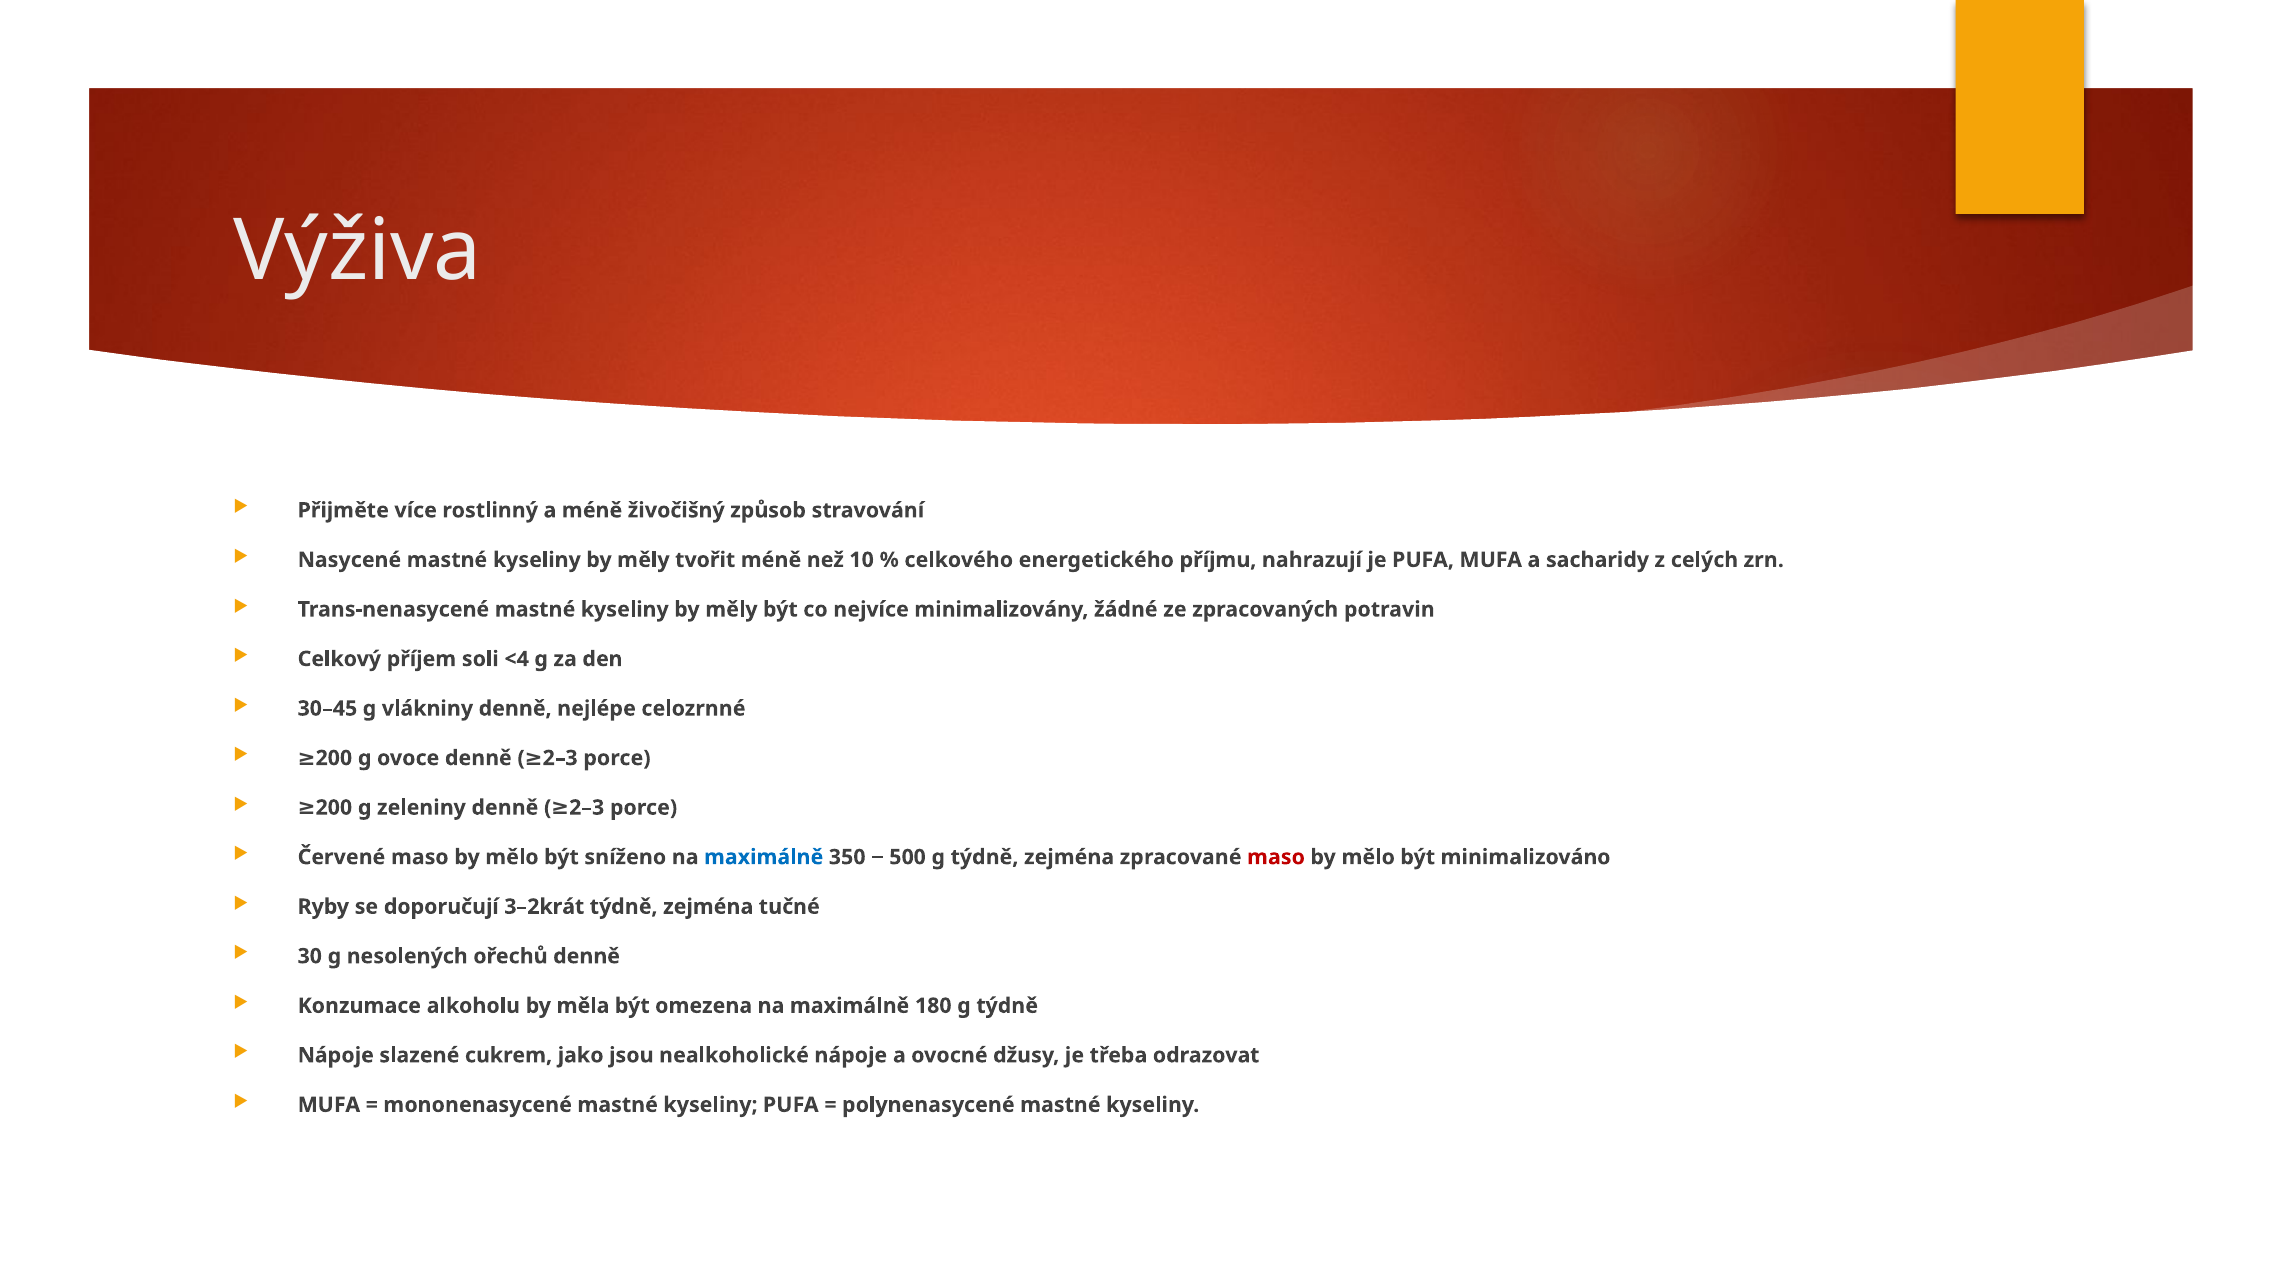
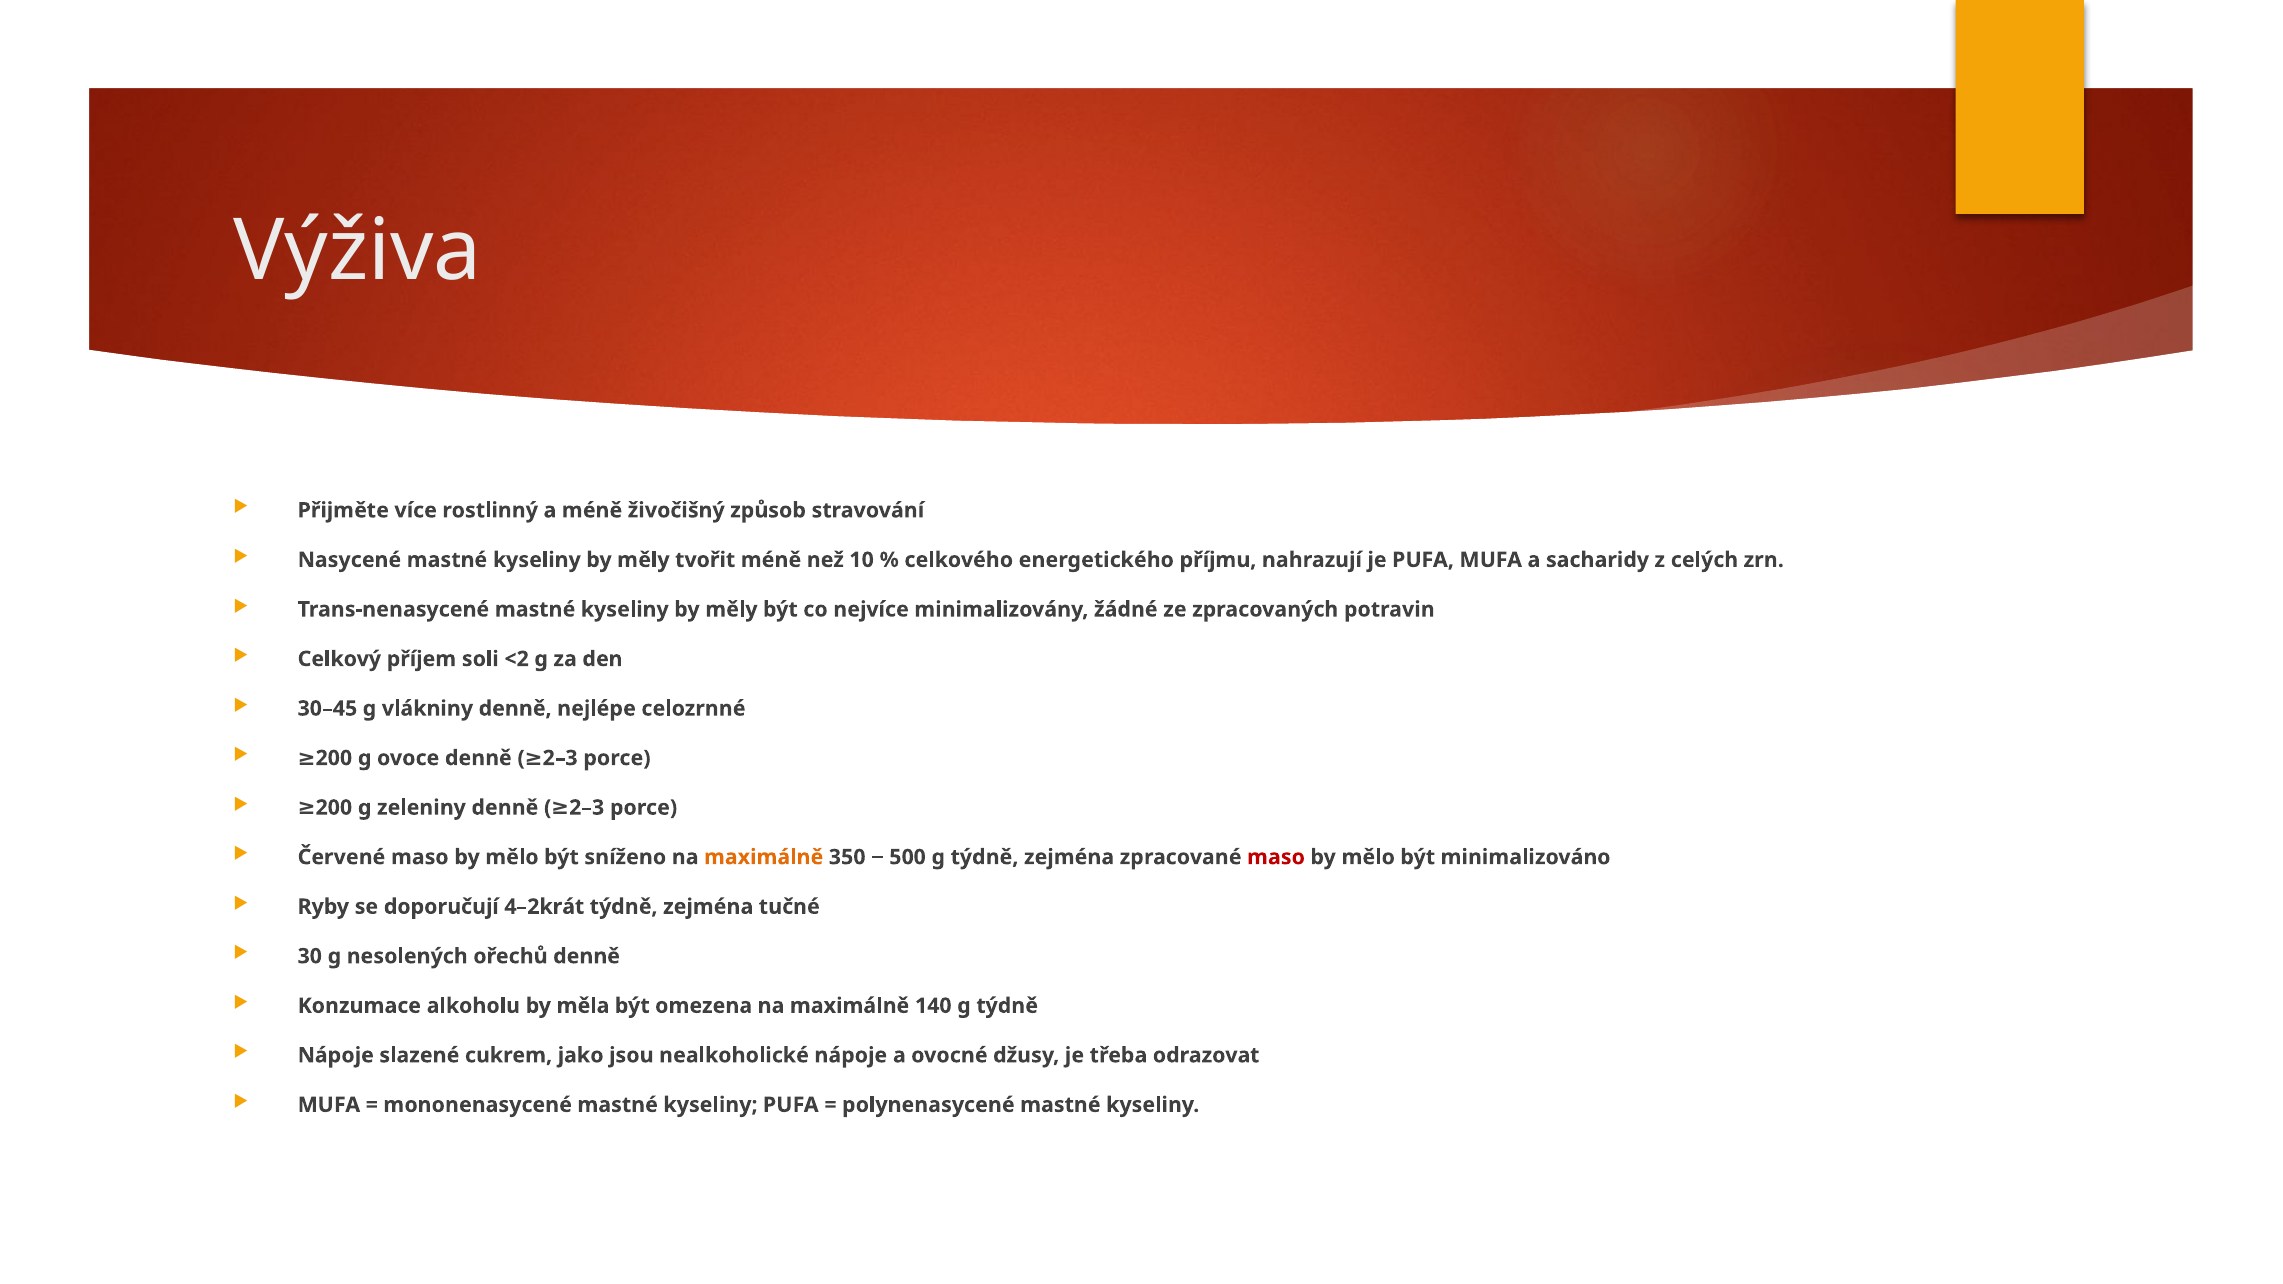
<4: <4 -> <2
maximálně at (764, 857) colour: blue -> orange
3–2krát: 3–2krát -> 4–2krát
180: 180 -> 140
